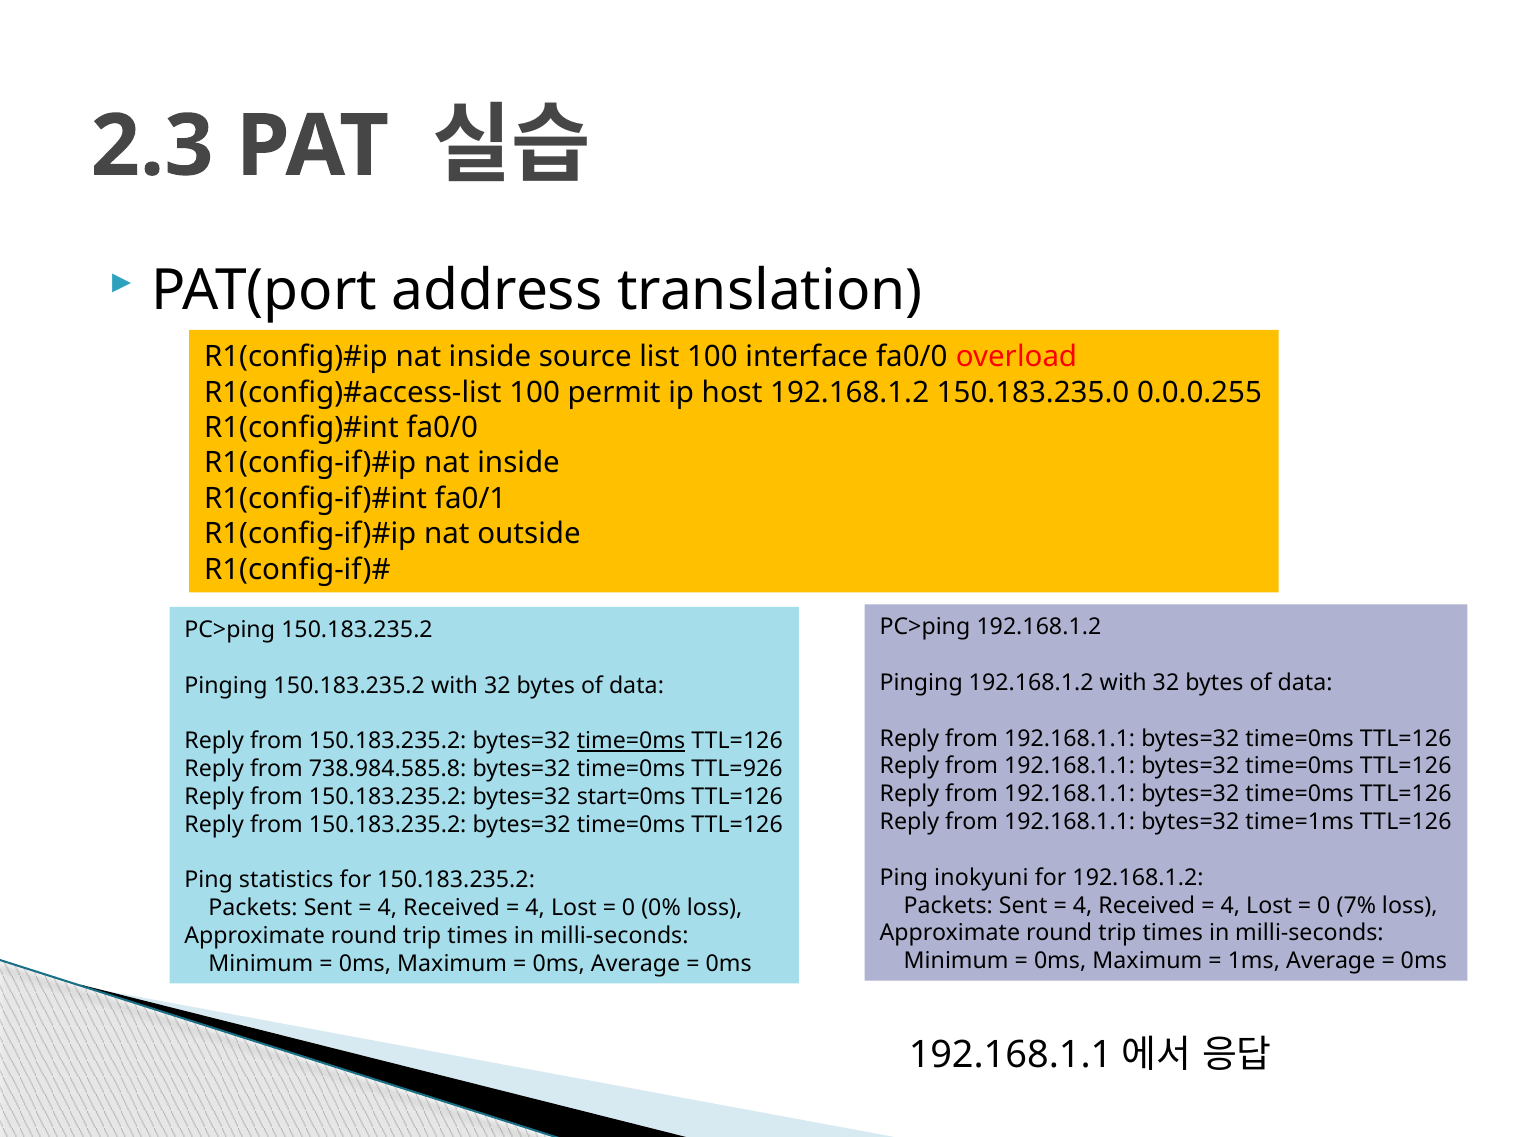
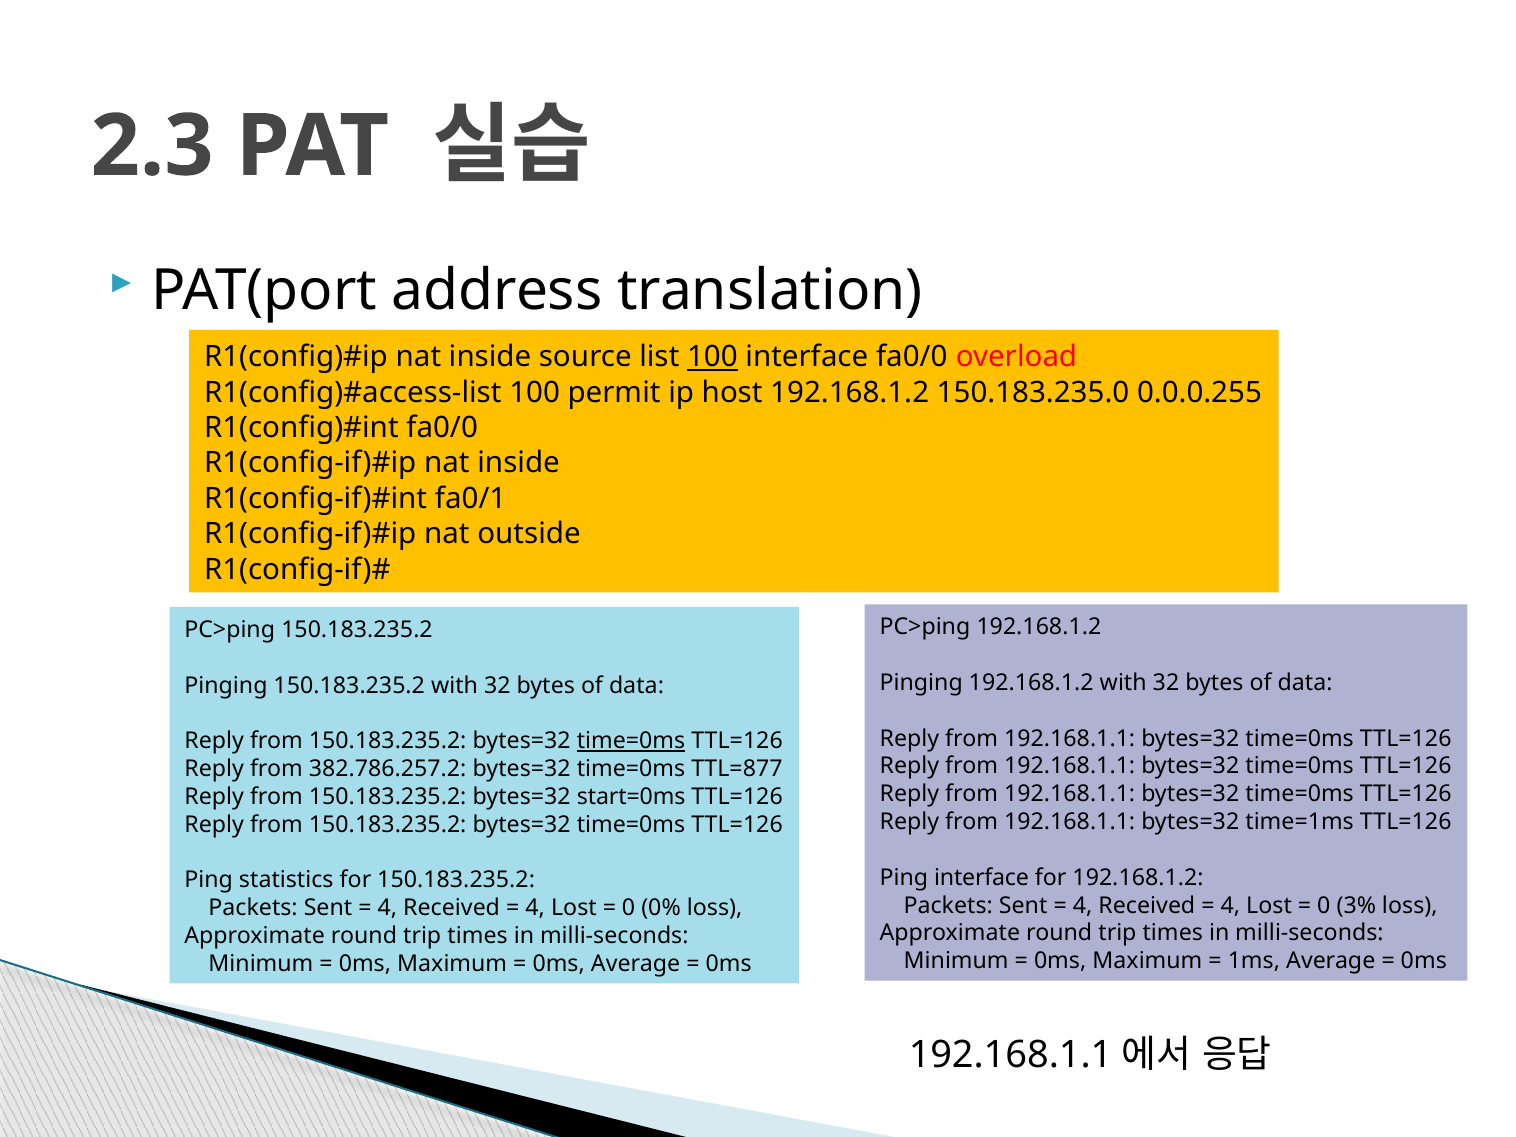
100 at (712, 357) underline: none -> present
738.984.585.8: 738.984.585.8 -> 382.786.257.2
TTL=926: TTL=926 -> TTL=877
Ping inokyuni: inokyuni -> interface
7%: 7% -> 3%
